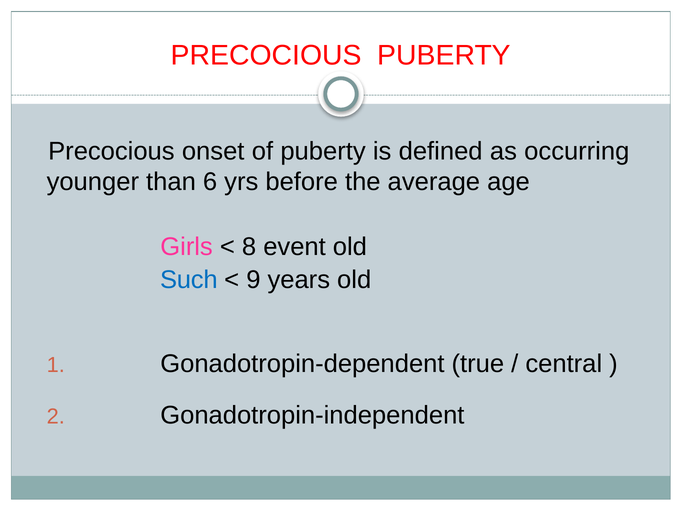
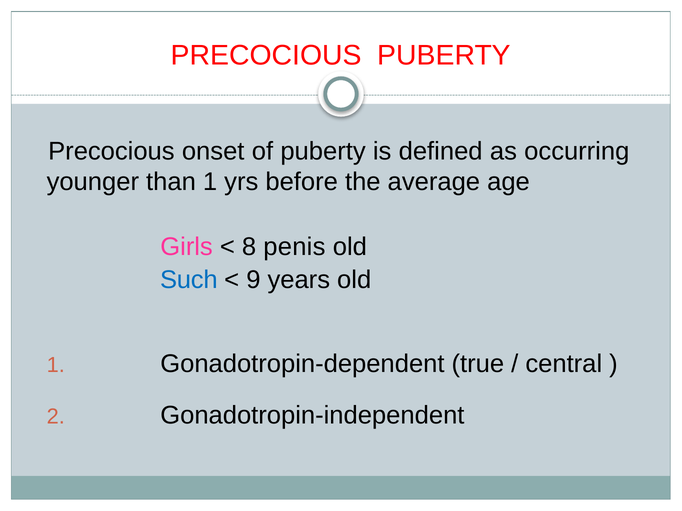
than 6: 6 -> 1
event: event -> penis
